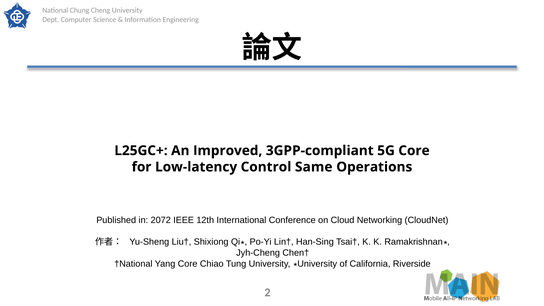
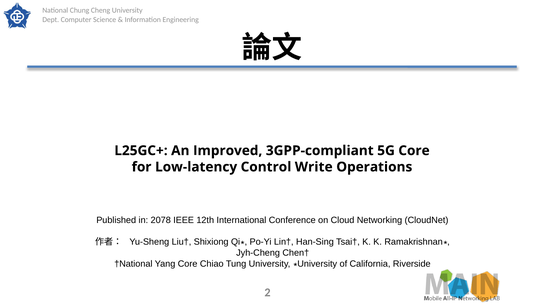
Same: Same -> Write
2072: 2072 -> 2078
